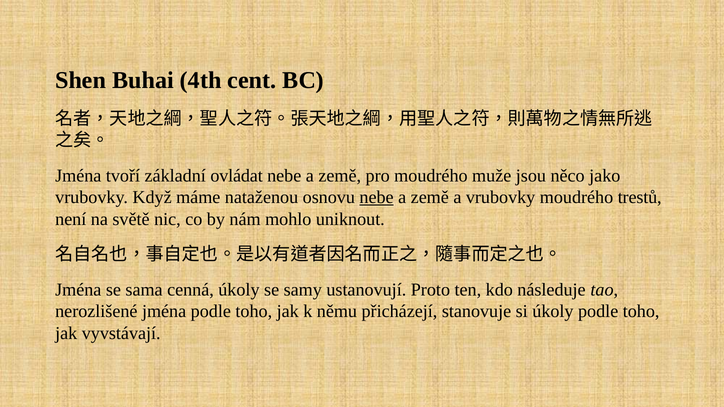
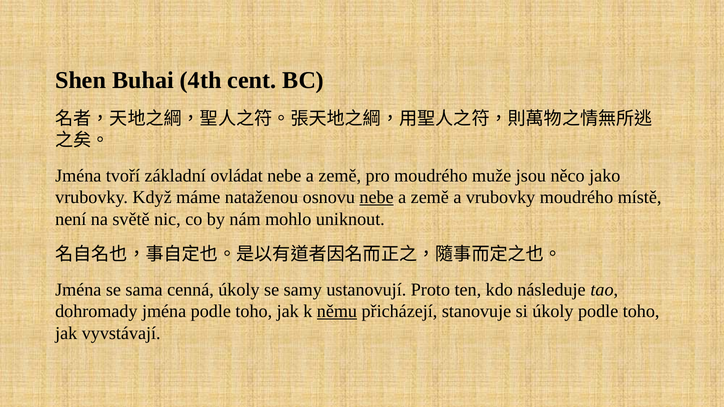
trestů: trestů -> místě
nerozlišené: nerozlišené -> dohromady
němu underline: none -> present
